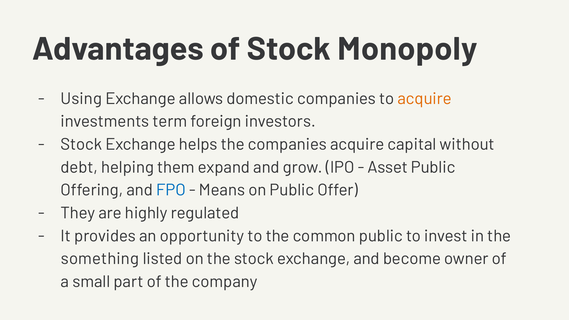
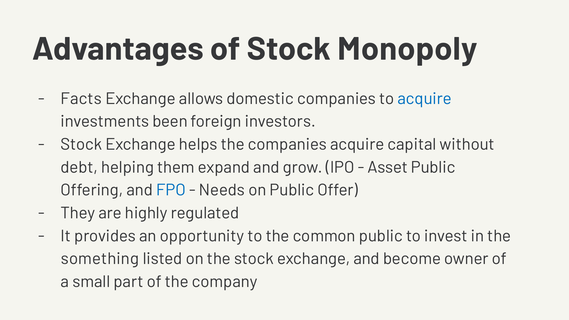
Using: Using -> Facts
acquire at (425, 99) colour: orange -> blue
term: term -> been
Means: Means -> Needs
